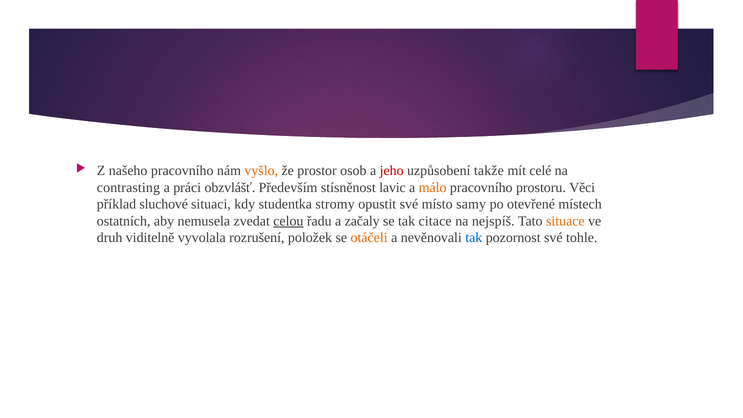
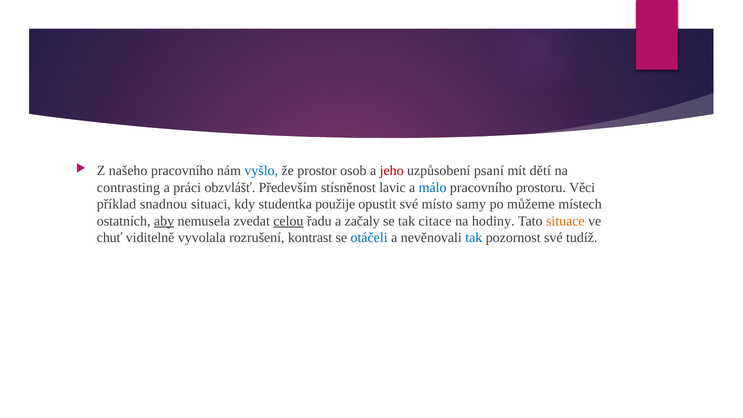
vyšlo colour: orange -> blue
takže: takže -> psaní
celé: celé -> dětí
málo colour: orange -> blue
sluchové: sluchové -> snadnou
stromy: stromy -> použije
otevřené: otevřené -> můžeme
aby underline: none -> present
nejspíš: nejspíš -> hodiny
druh: druh -> chuť
položek: položek -> kontrast
otáčeli colour: orange -> blue
tohle: tohle -> tudíž
